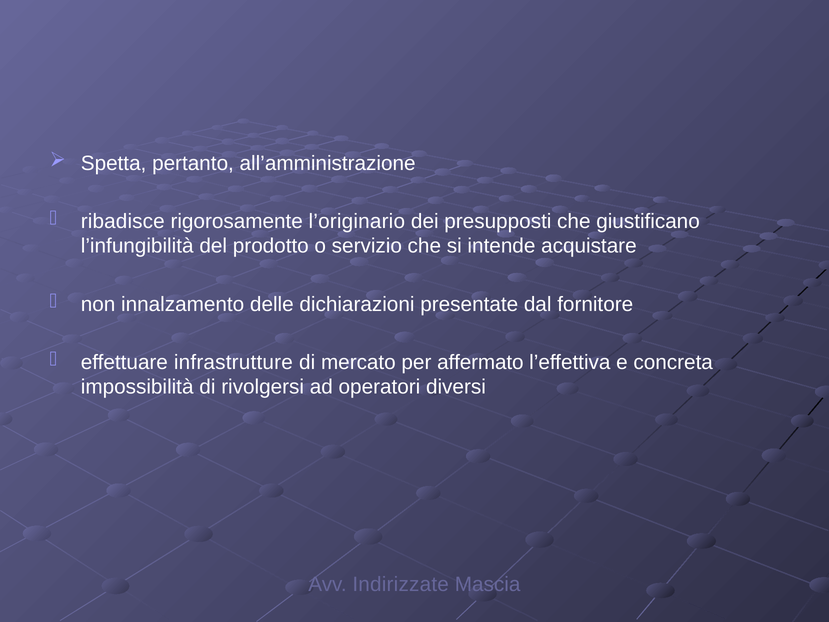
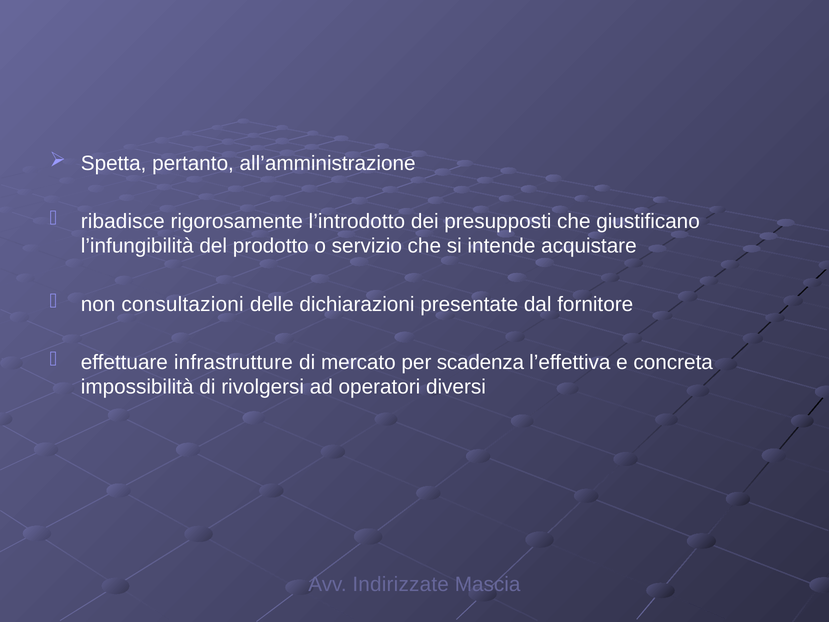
l’originario: l’originario -> l’introdotto
innalzamento: innalzamento -> consultazioni
affermato: affermato -> scadenza
